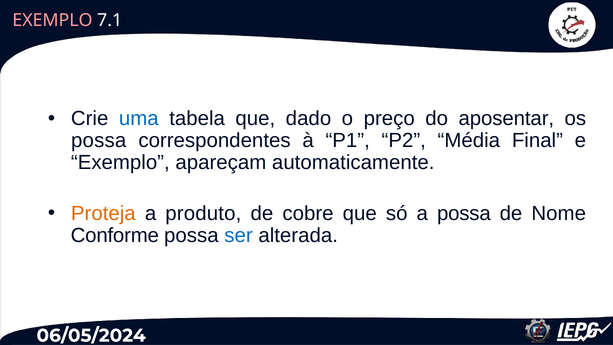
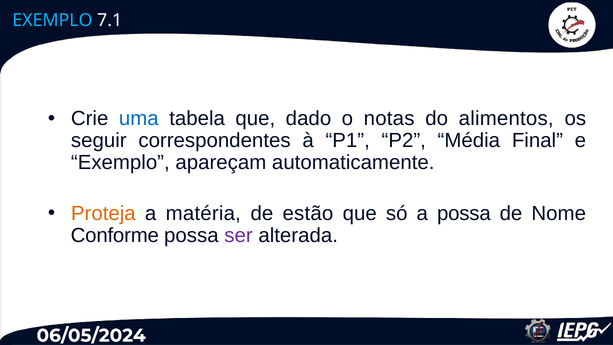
EXEMPLO at (52, 20) colour: pink -> light blue
preço: preço -> notas
aposentar: aposentar -> alimentos
possa at (99, 141): possa -> seguir
produto: produto -> matéria
cobre: cobre -> estão
ser colour: blue -> purple
